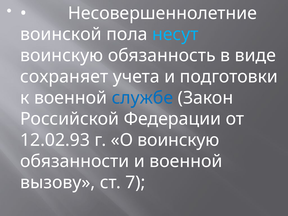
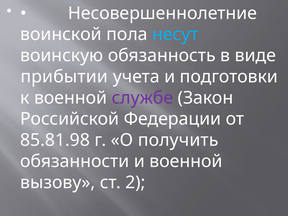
сохраняет: сохраняет -> прибытии
службе colour: blue -> purple
12.02.93: 12.02.93 -> 85.81.98
О воинскую: воинскую -> получить
7: 7 -> 2
